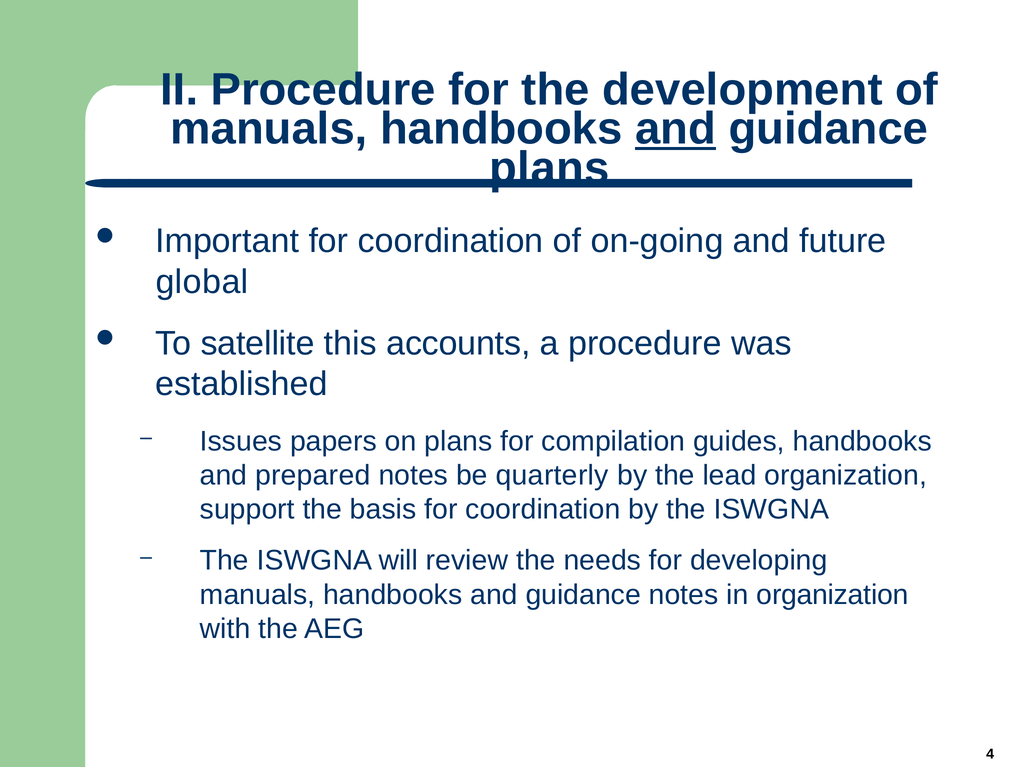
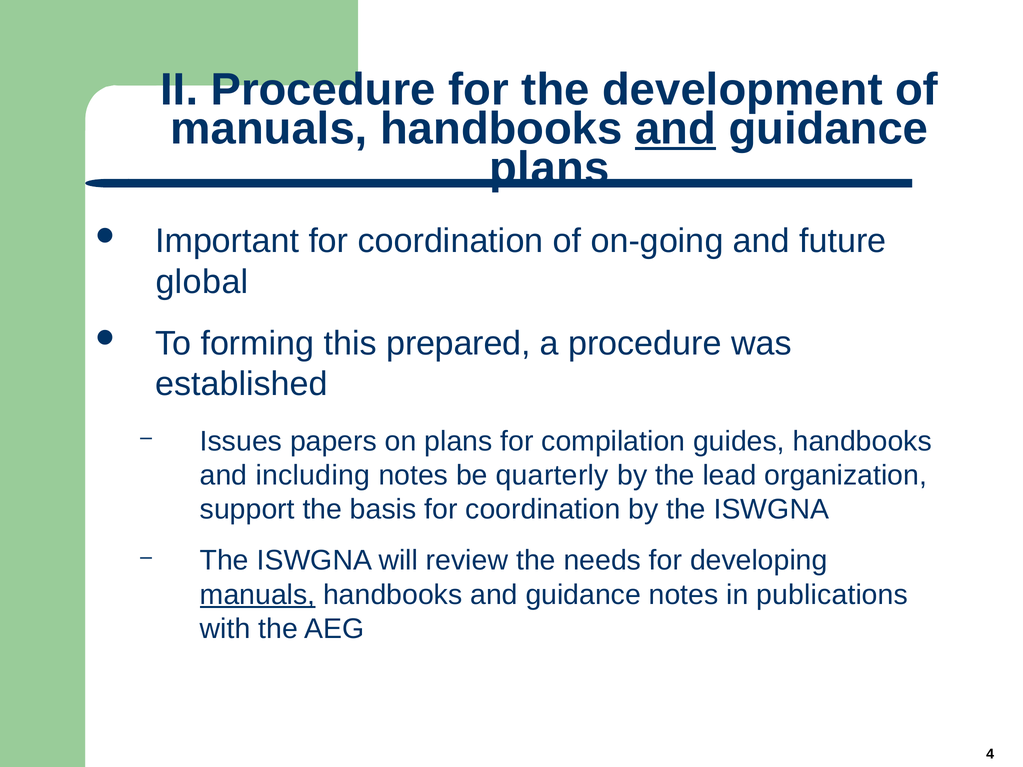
satellite: satellite -> forming
accounts: accounts -> prepared
prepared: prepared -> including
manuals at (258, 595) underline: none -> present
in organization: organization -> publications
